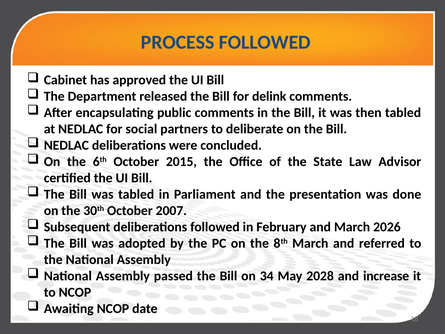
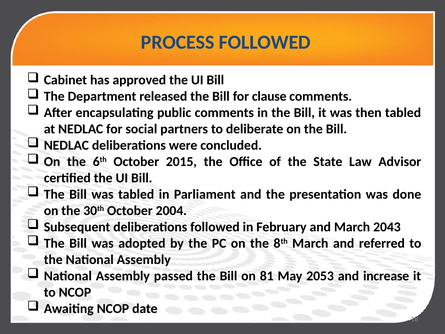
delink: delink -> clause
2007: 2007 -> 2004
2026: 2026 -> 2043
34: 34 -> 81
2028: 2028 -> 2053
